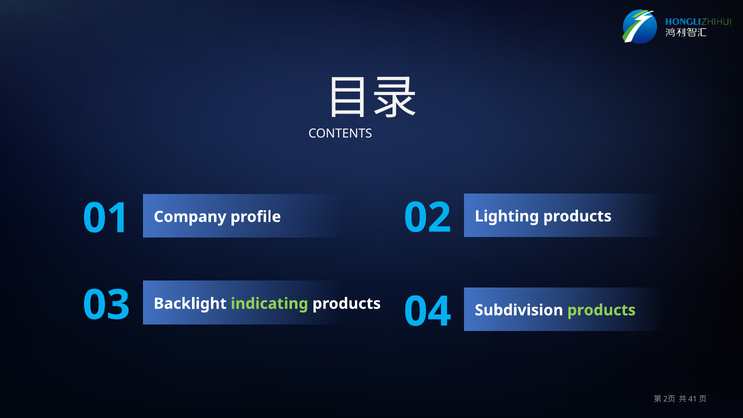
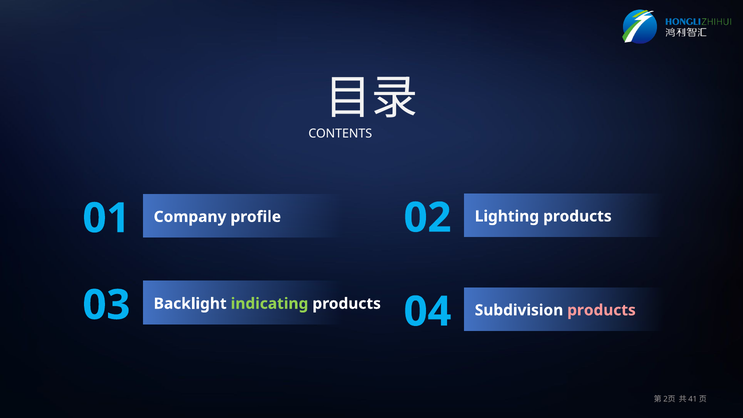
products at (601, 310) colour: light green -> pink
